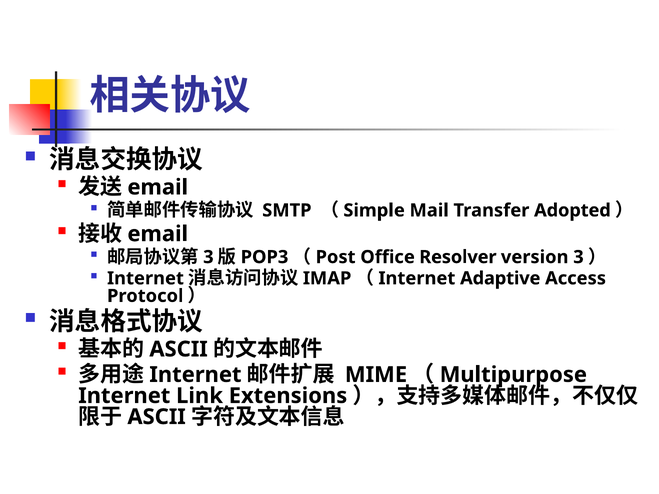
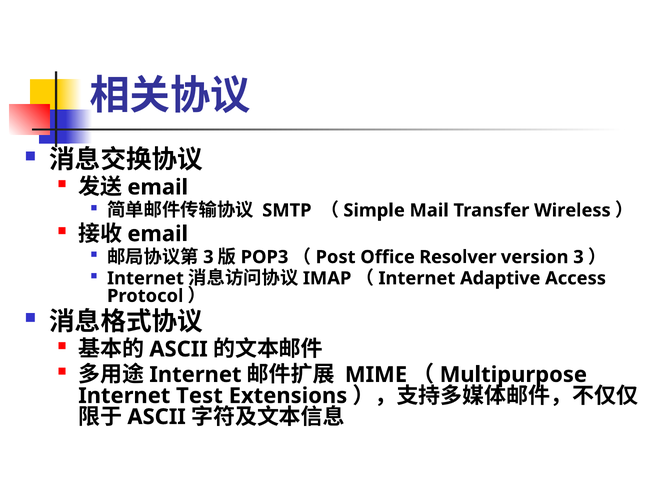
Adopted: Adopted -> Wireless
Link: Link -> Test
